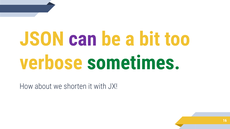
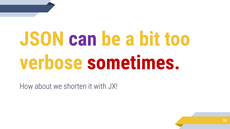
sometimes colour: green -> red
